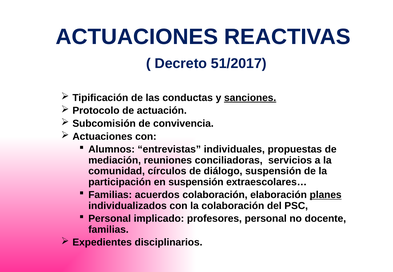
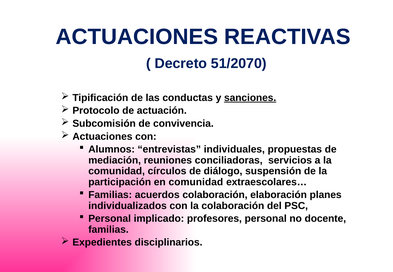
51/2017: 51/2017 -> 51/2070
en suspensión: suspensión -> comunidad
planes underline: present -> none
